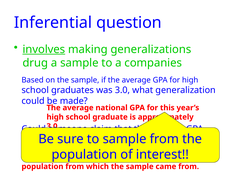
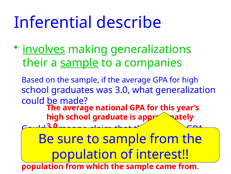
question: question -> describe
drug: drug -> their
sample at (79, 63) underline: none -> present
